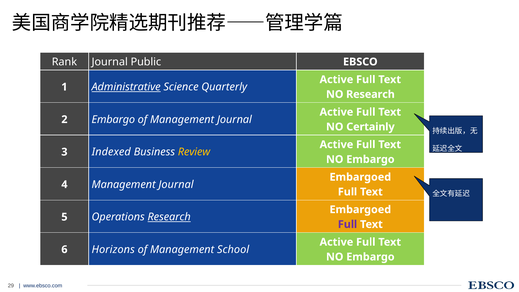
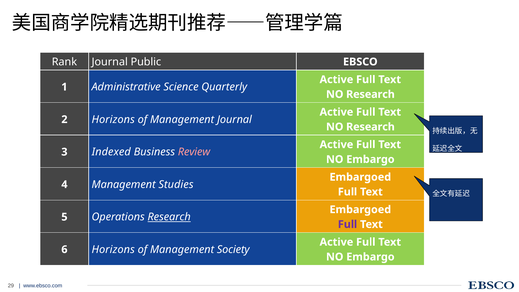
Administrative underline: present -> none
2 Embargo: Embargo -> Horizons
Certainly at (370, 127): Certainly -> Research
Review colour: yellow -> pink
4 Management Journal: Journal -> Studies
School: School -> Society
